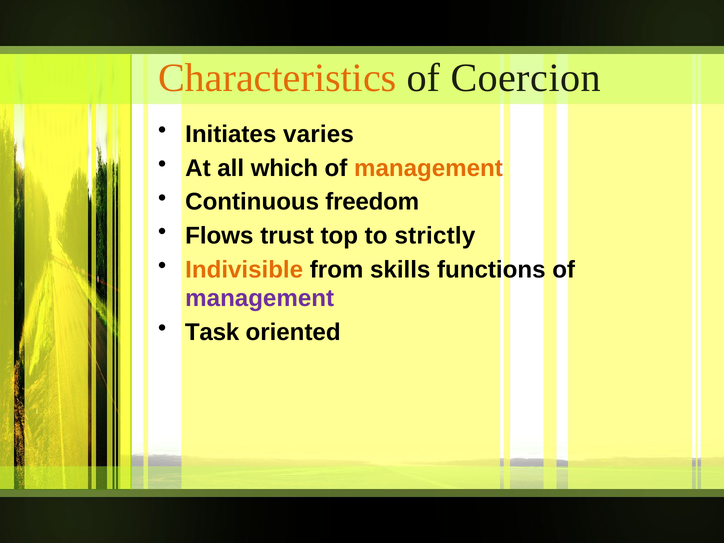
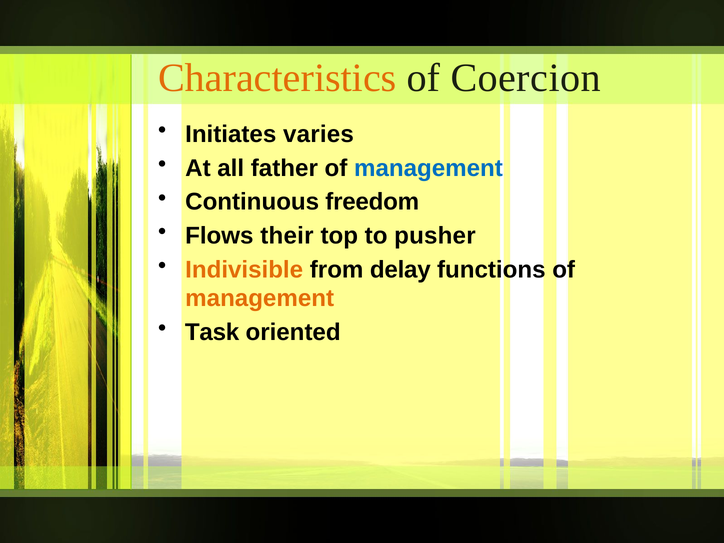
which: which -> father
management at (428, 168) colour: orange -> blue
trust: trust -> their
strictly: strictly -> pusher
skills: skills -> delay
management at (260, 299) colour: purple -> orange
